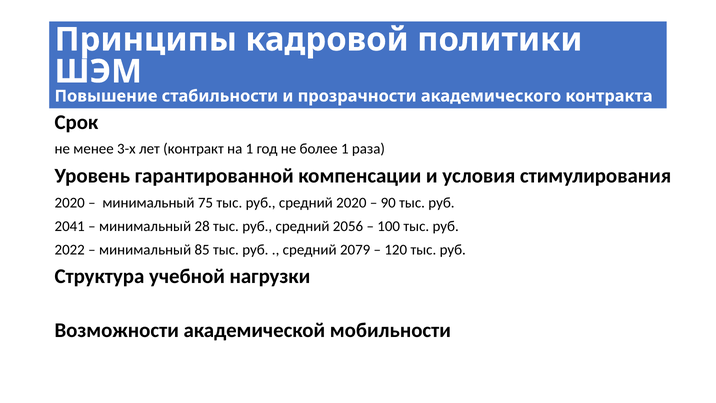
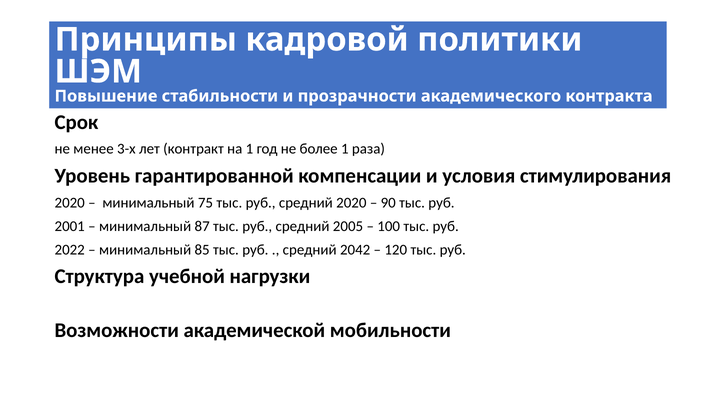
2041: 2041 -> 2001
28: 28 -> 87
2056: 2056 -> 2005
2079: 2079 -> 2042
